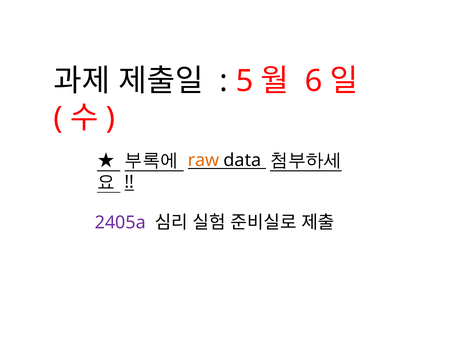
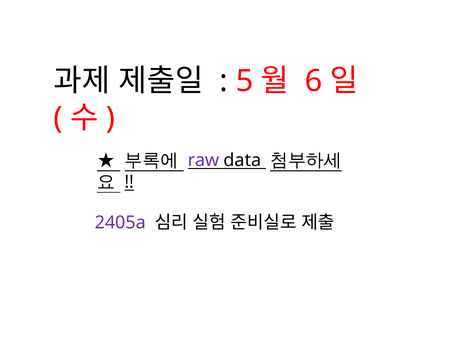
raw colour: orange -> purple
